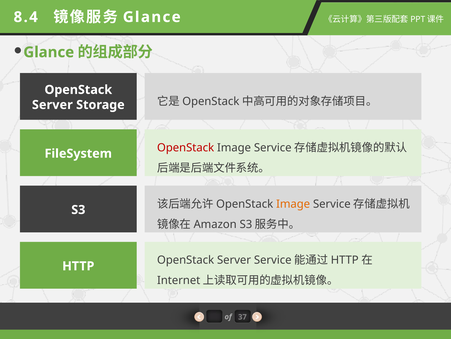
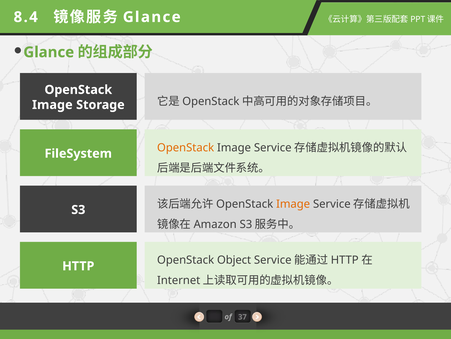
Server at (52, 105): Server -> Image
OpenStack at (186, 147) colour: red -> orange
Server at (234, 260): Server -> Object
